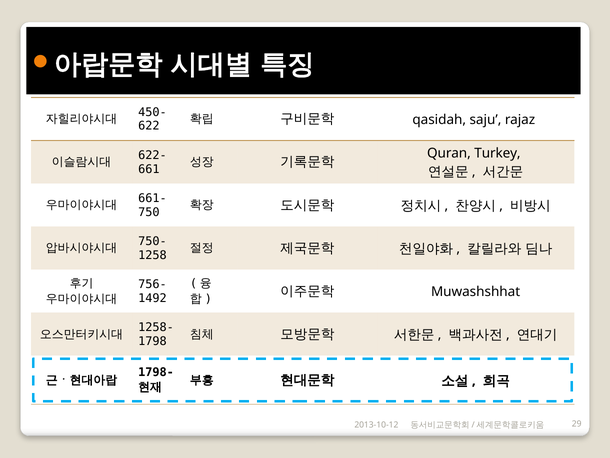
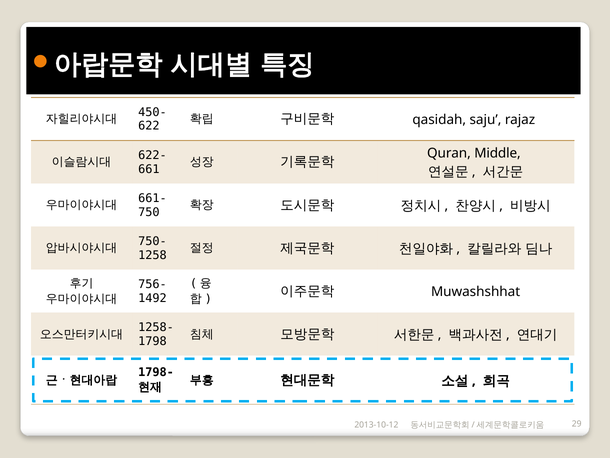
Turkey: Turkey -> Middle
